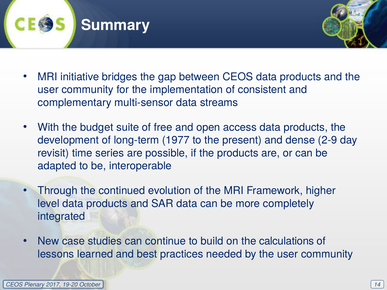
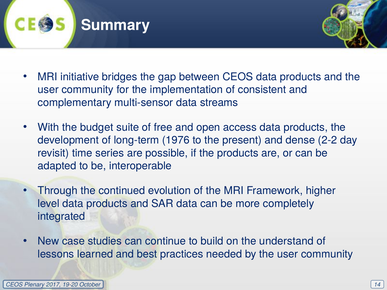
1977: 1977 -> 1976
2-9: 2-9 -> 2-2
calculations: calculations -> understand
